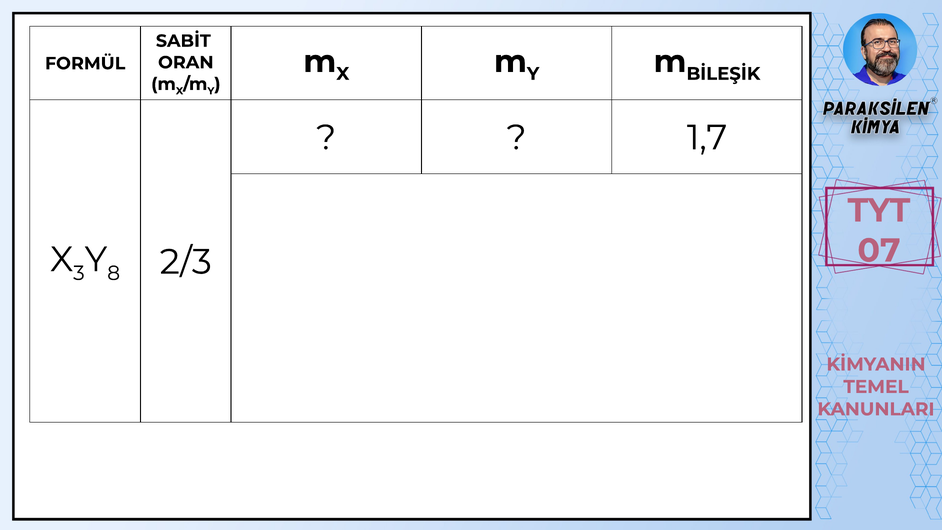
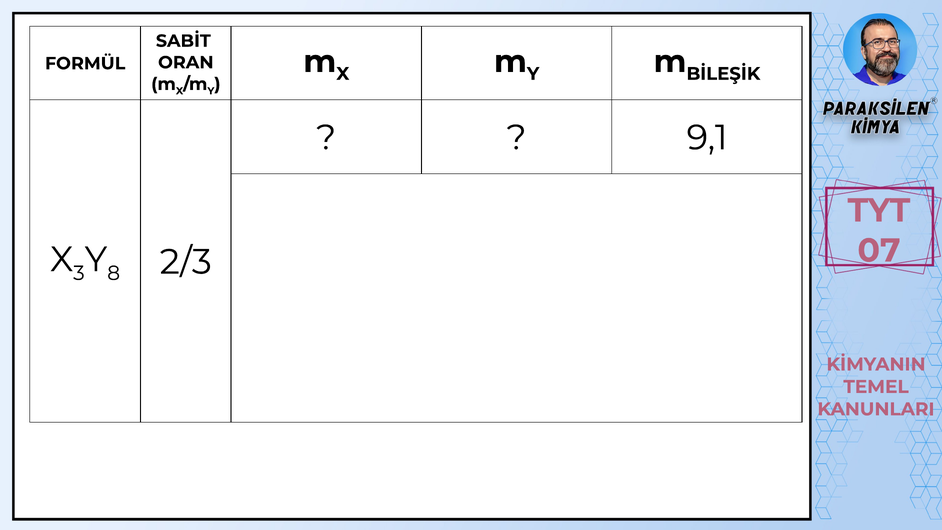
1,7: 1,7 -> 9,1
